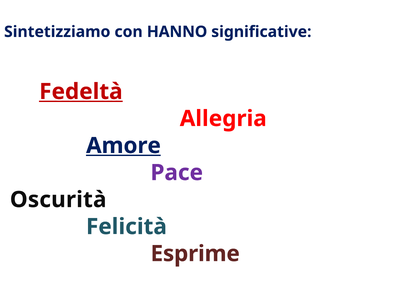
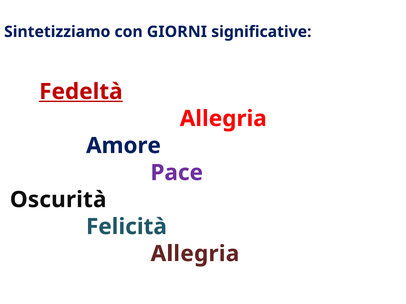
HANNO: HANNO -> GIORNI
Amore underline: present -> none
Esprime at (195, 254): Esprime -> Allegria
